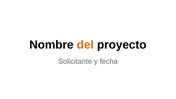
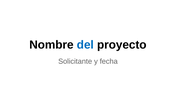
del colour: orange -> blue
